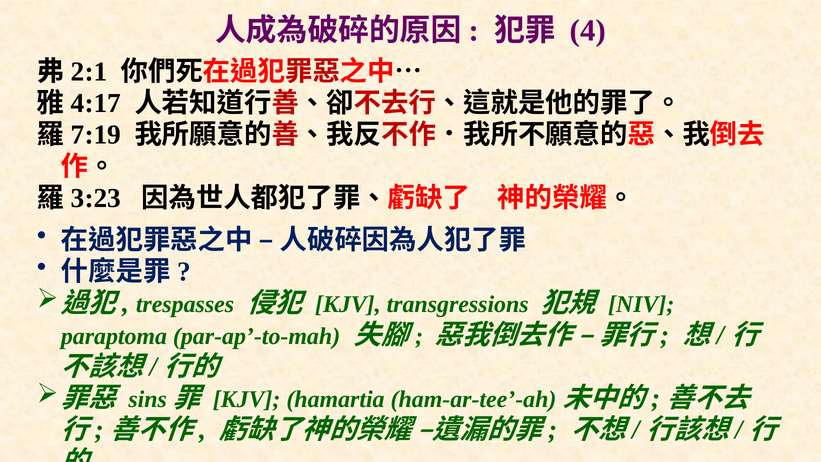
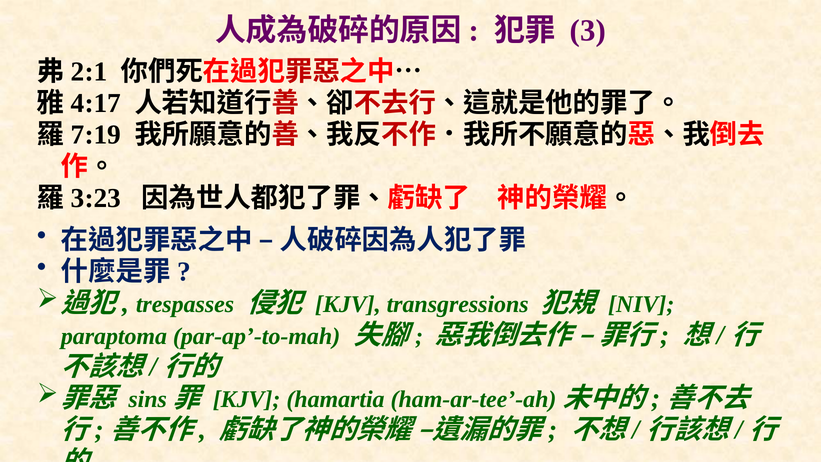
4: 4 -> 3
